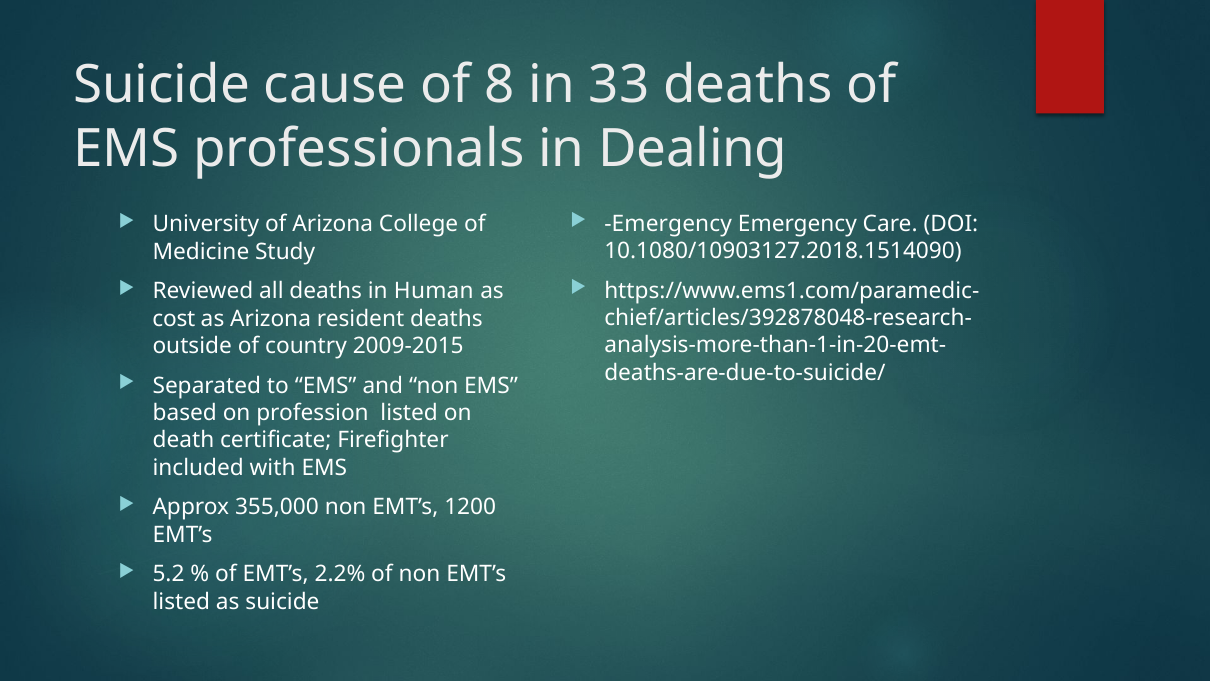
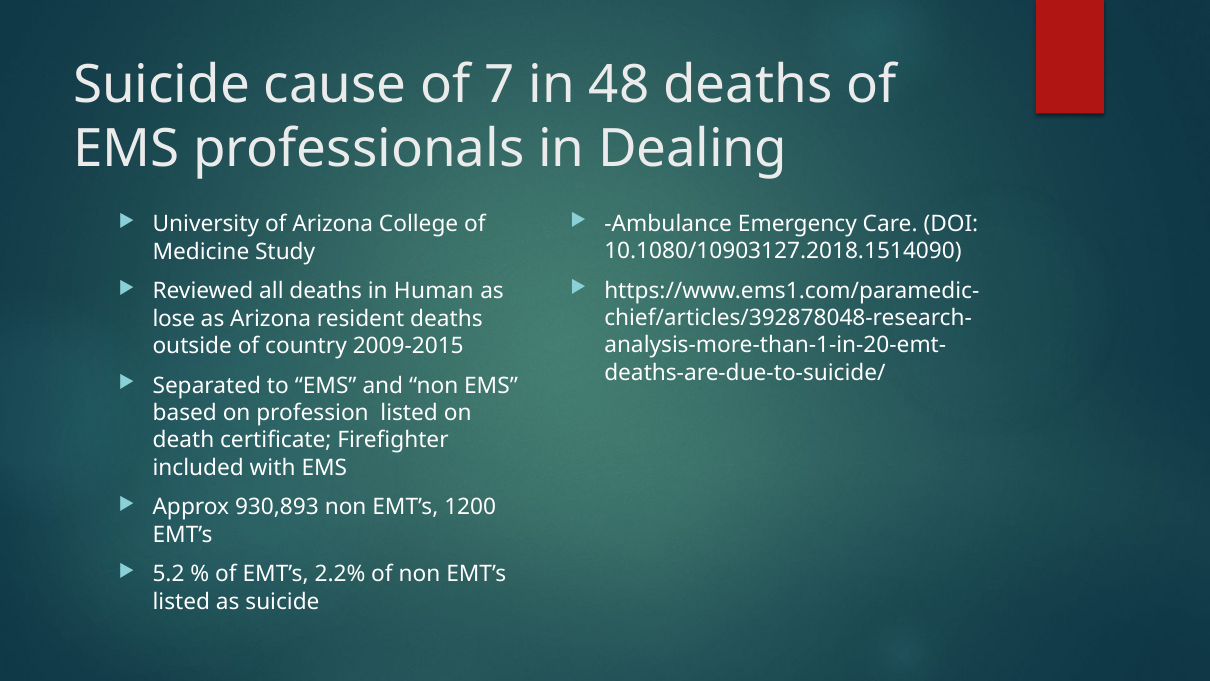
8: 8 -> 7
33: 33 -> 48
Emergency at (668, 224): Emergency -> Ambulance
cost: cost -> lose
355,000: 355,000 -> 930,893
